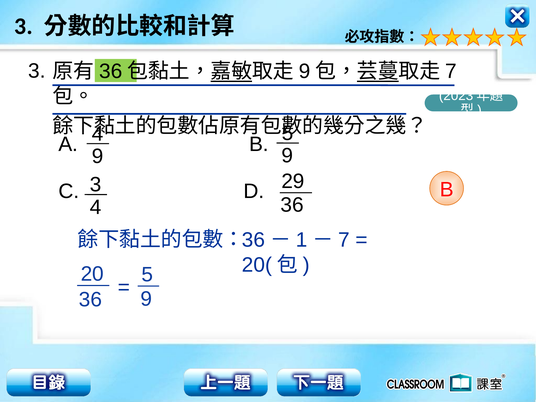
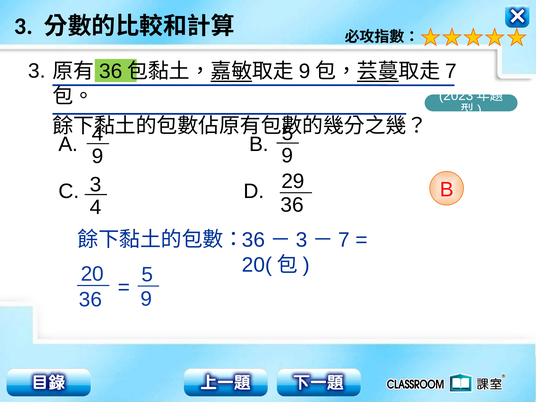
1 at (302, 240): 1 -> 3
